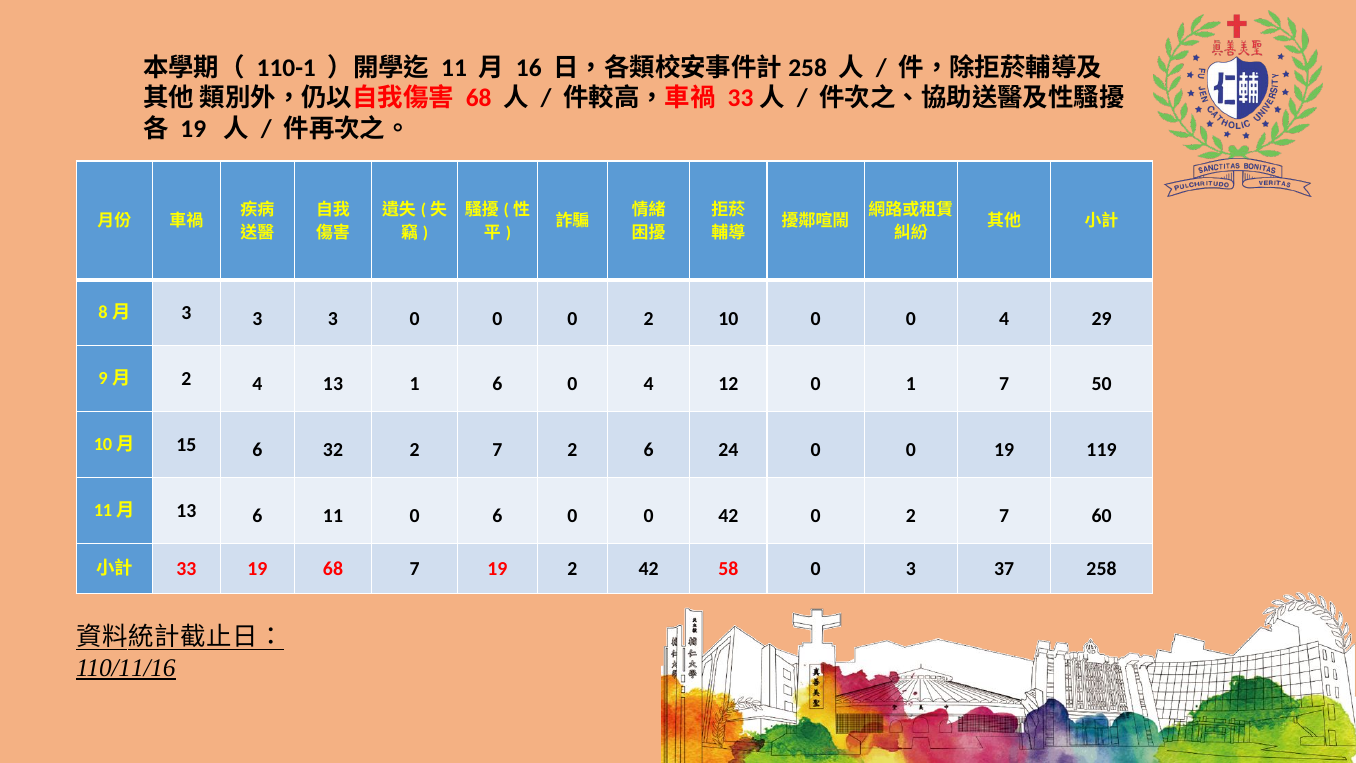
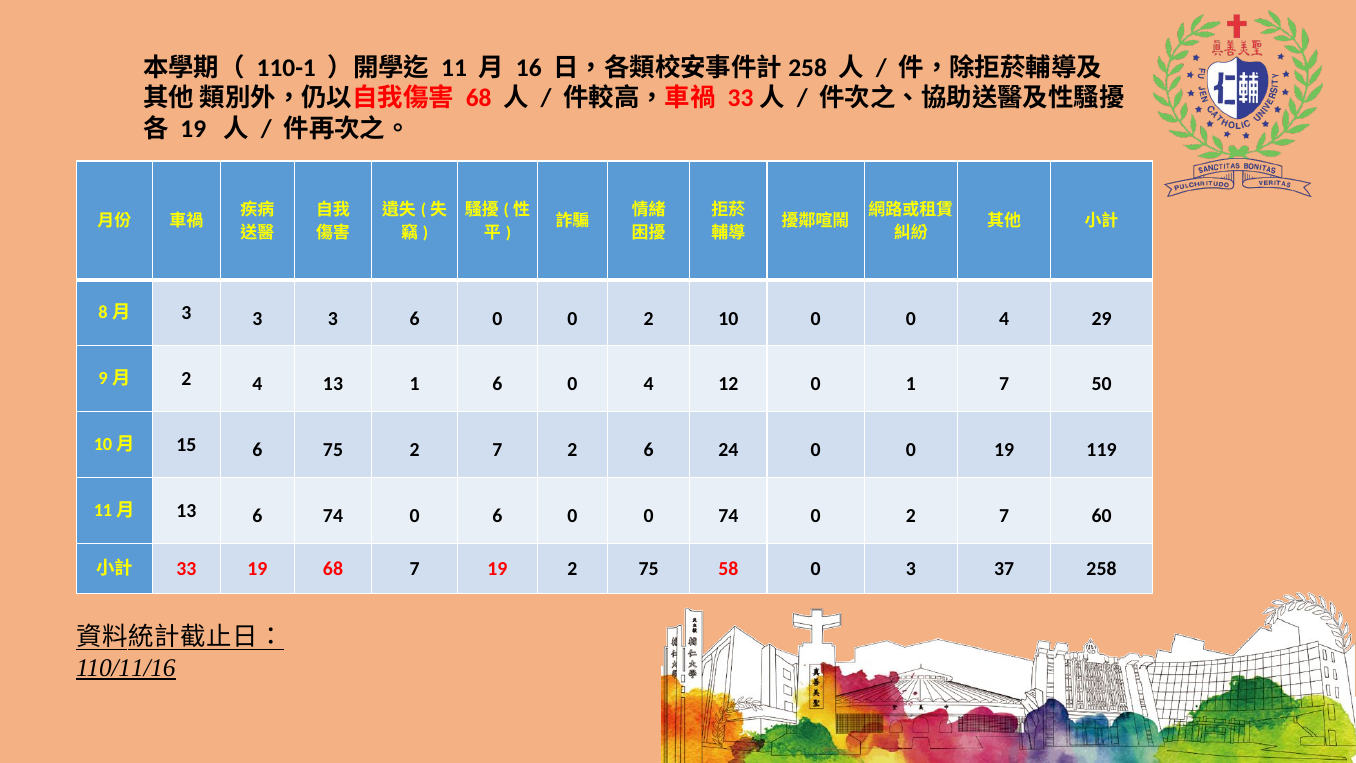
3 0: 0 -> 6
6 32: 32 -> 75
6 11: 11 -> 74
0 42: 42 -> 74
2 42: 42 -> 75
